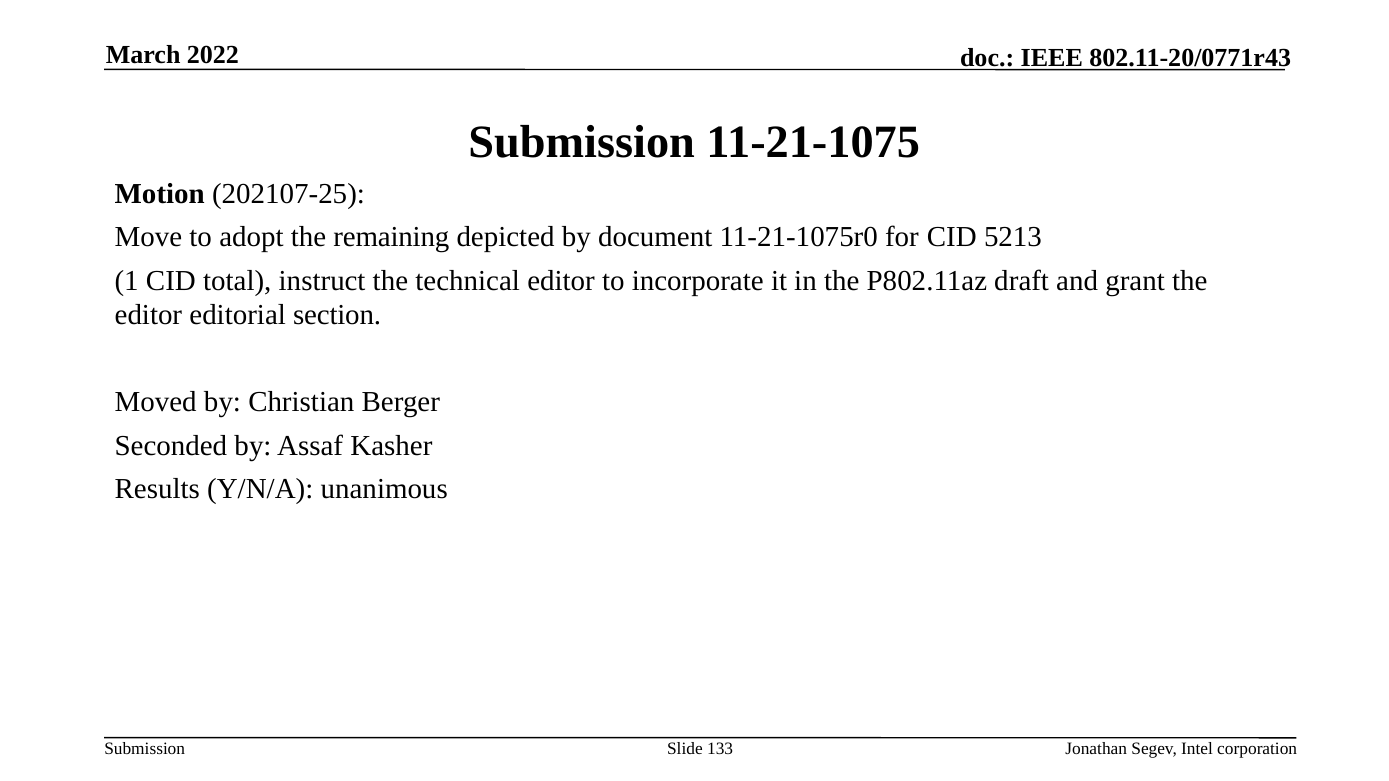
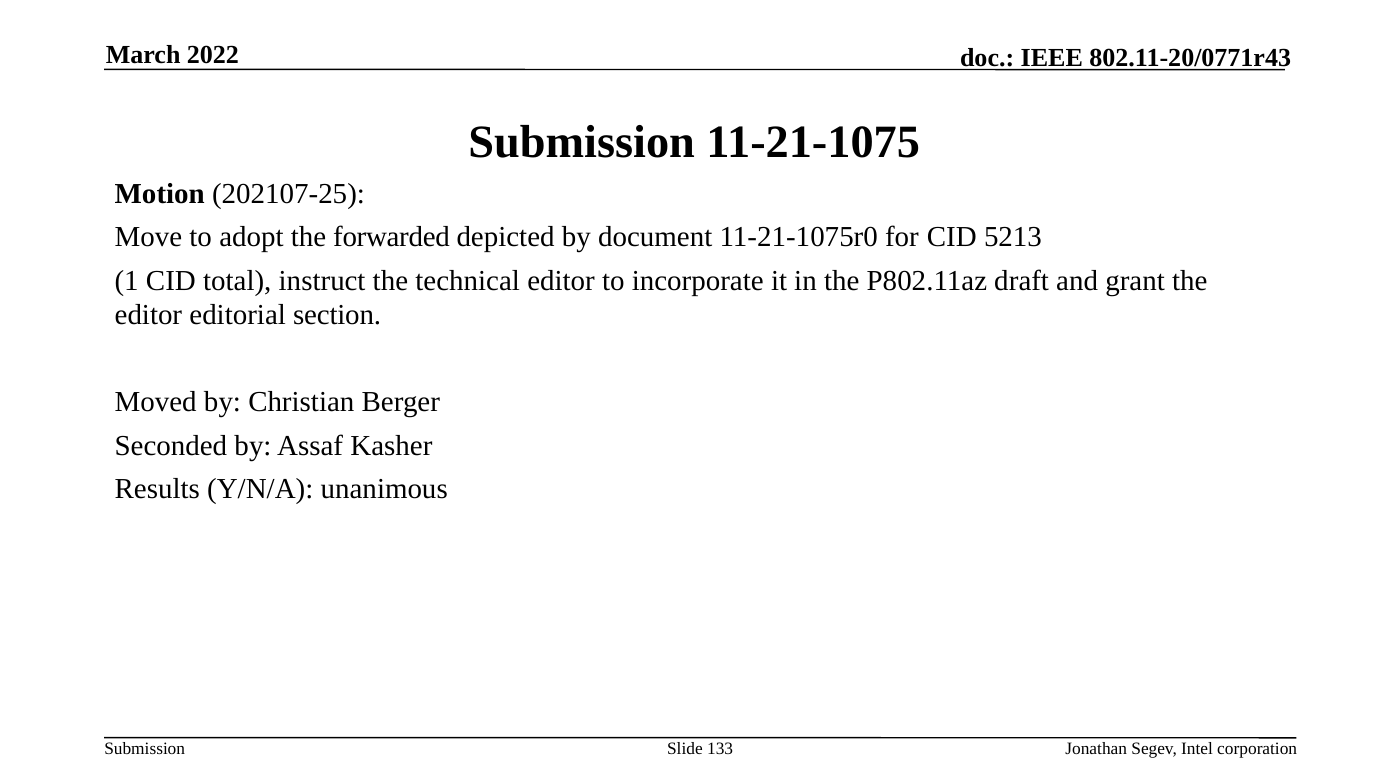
remaining: remaining -> forwarded
